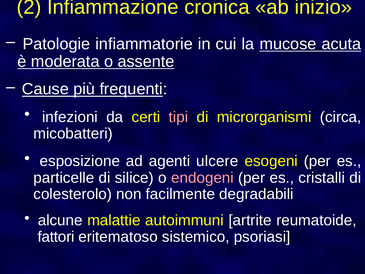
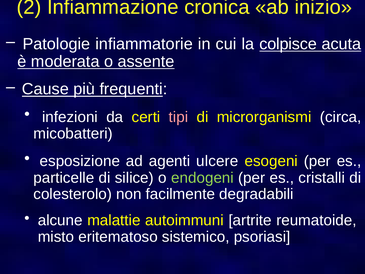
mucose: mucose -> colpisce
endogeni colour: pink -> light green
fattori: fattori -> misto
